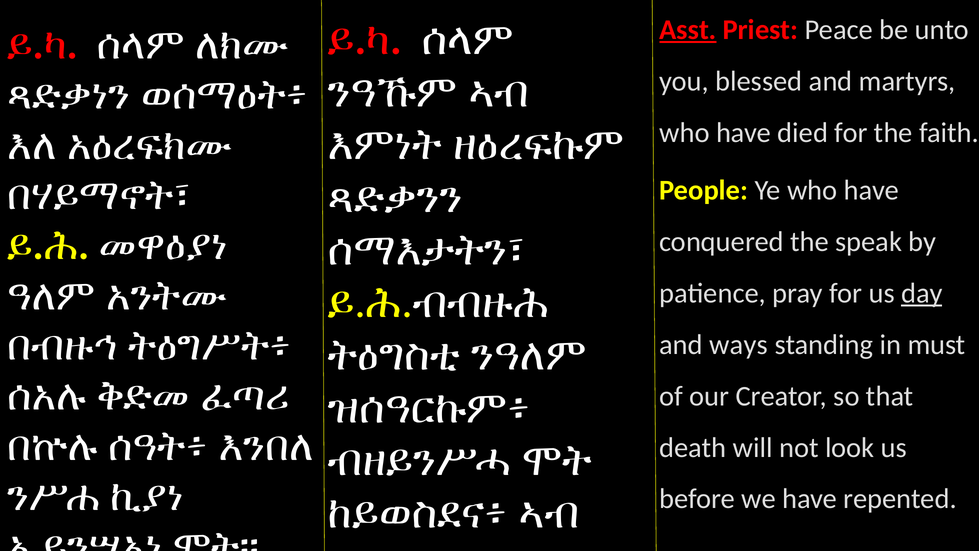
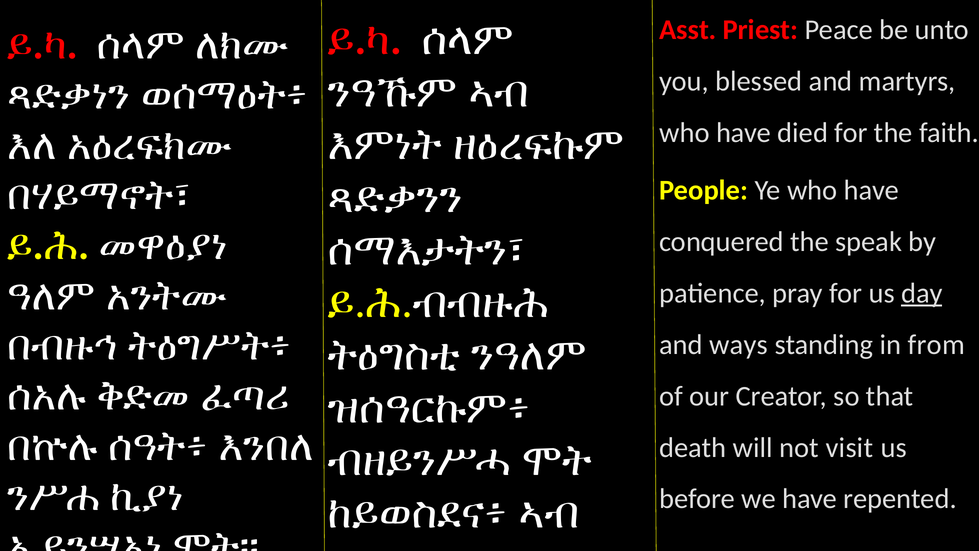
Asst underline: present -> none
must: must -> from
look: look -> visit
